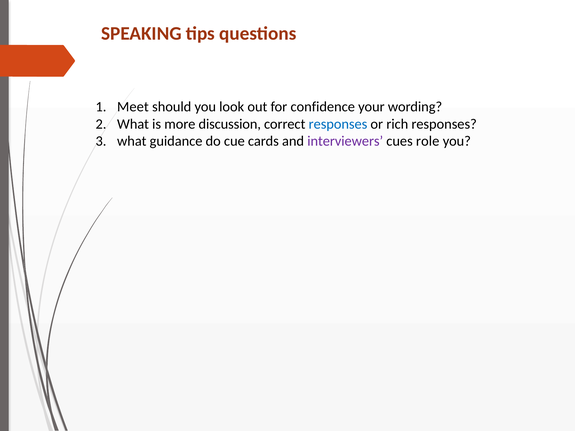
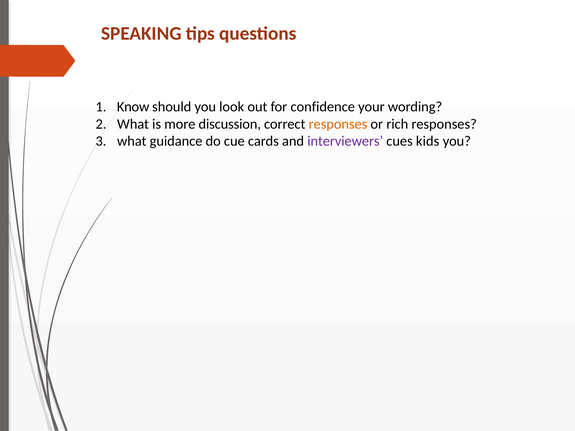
Meet: Meet -> Know
responses at (338, 124) colour: blue -> orange
role: role -> kids
